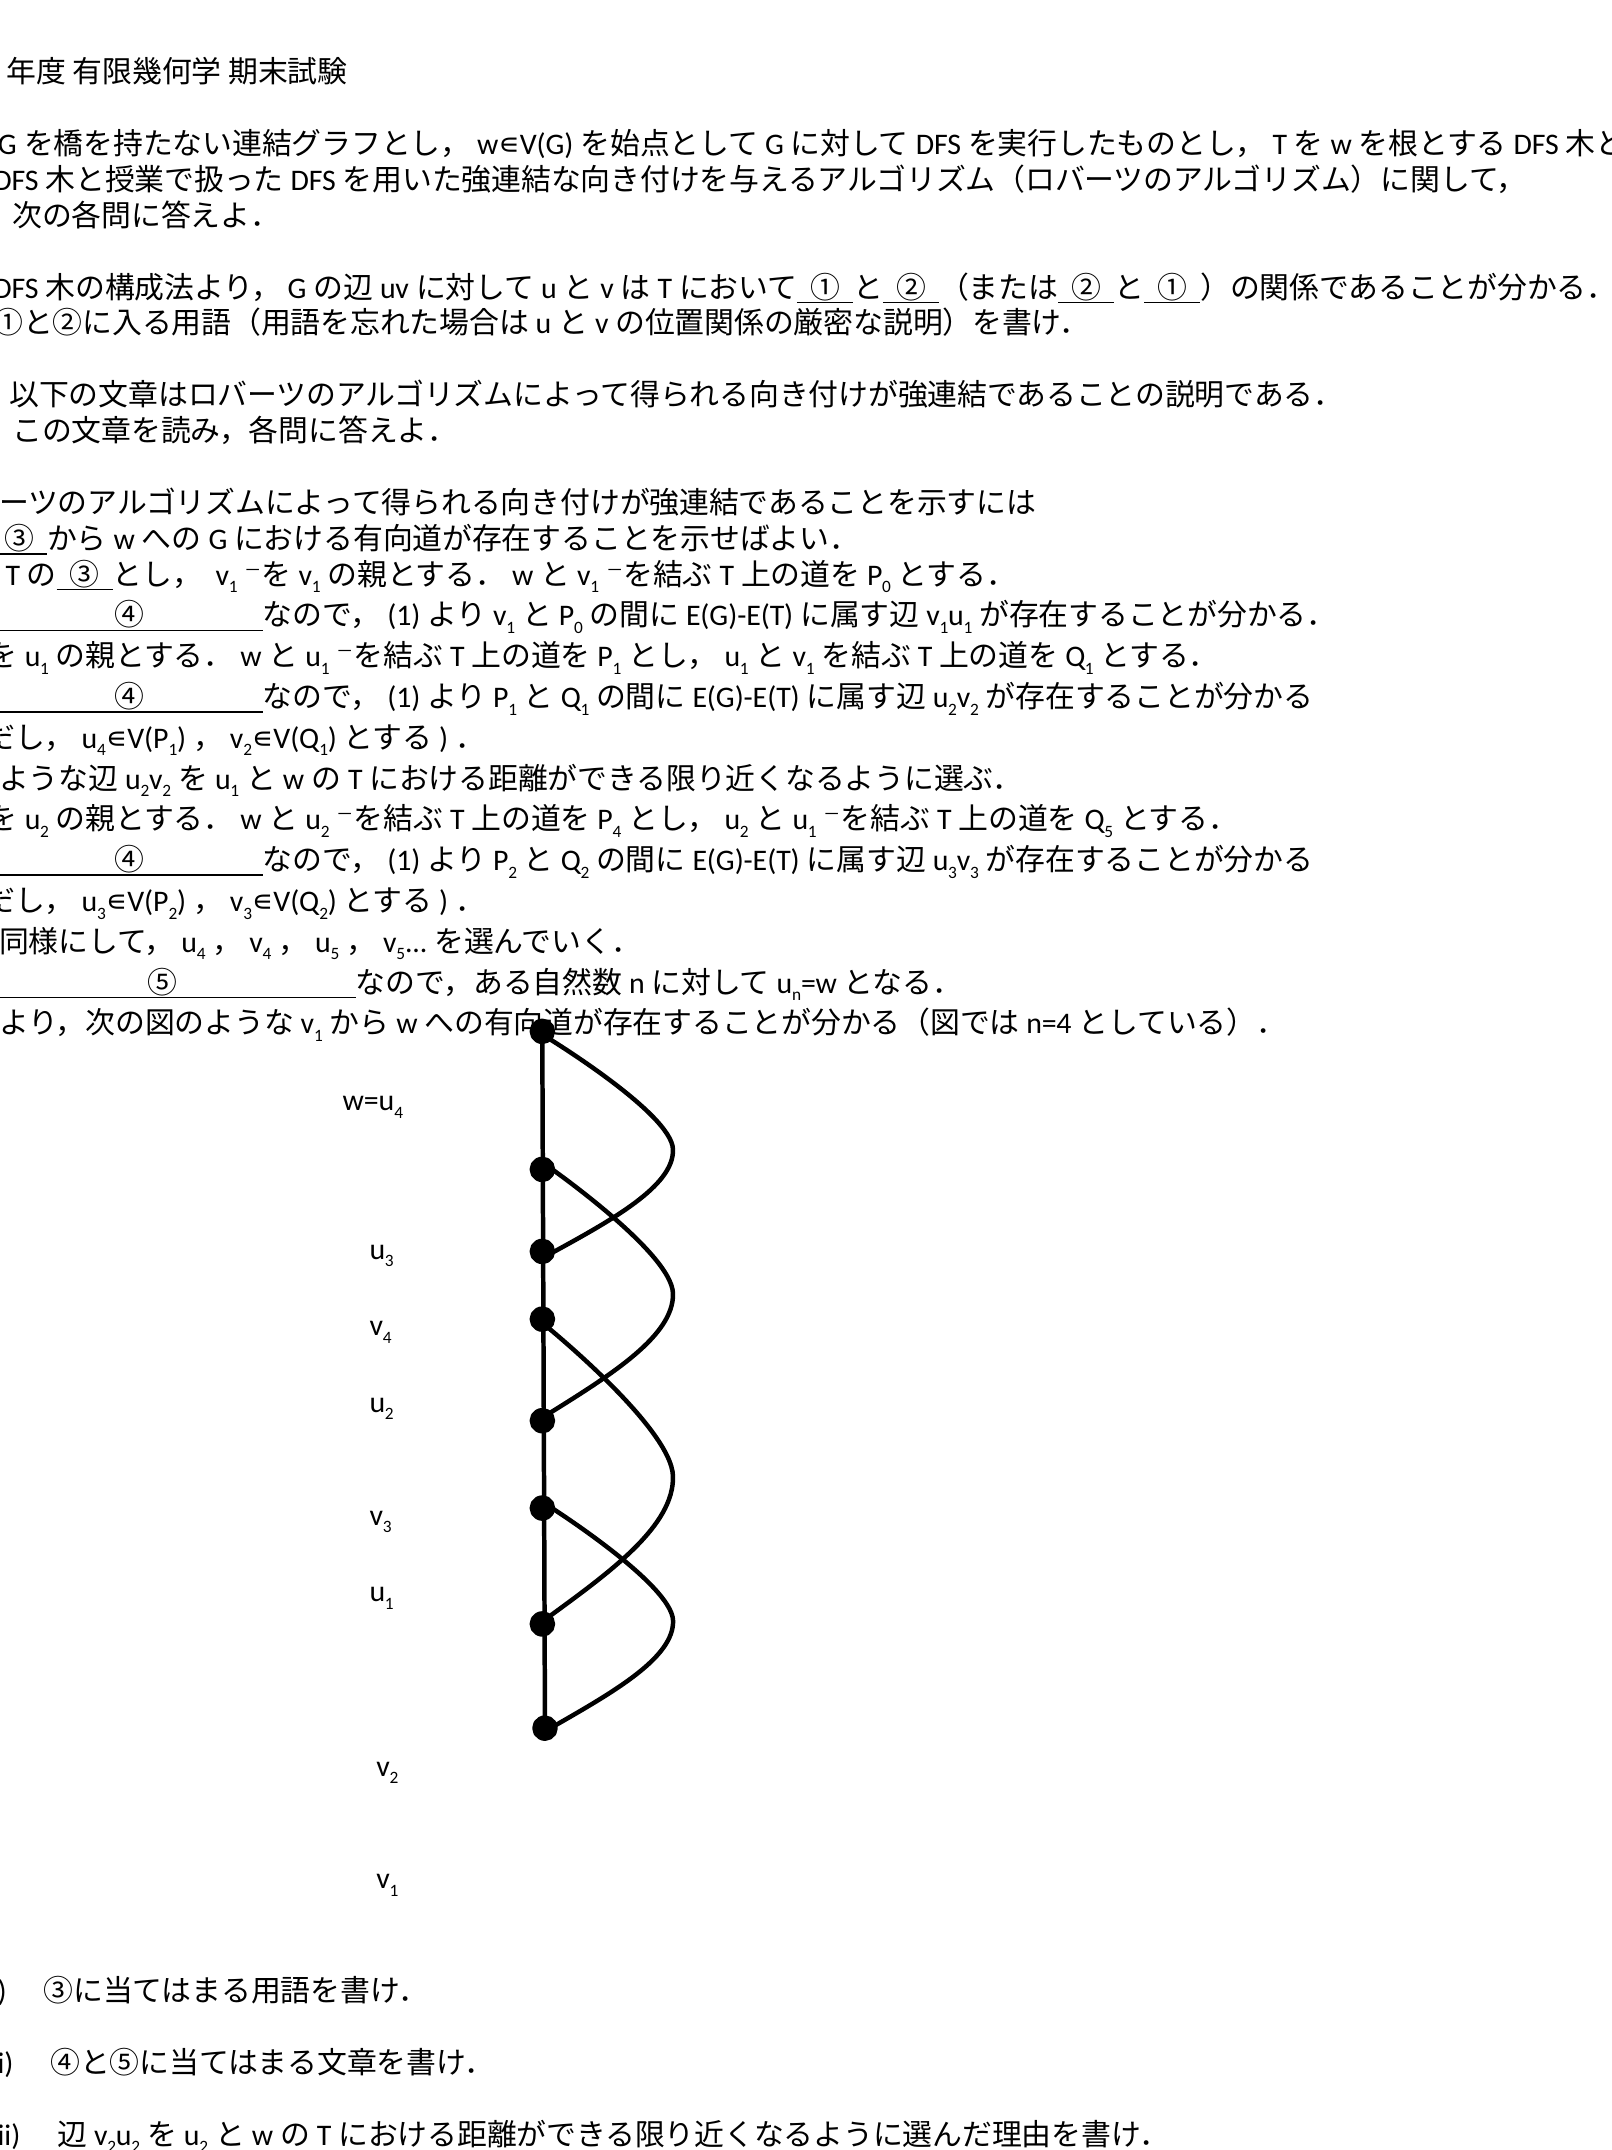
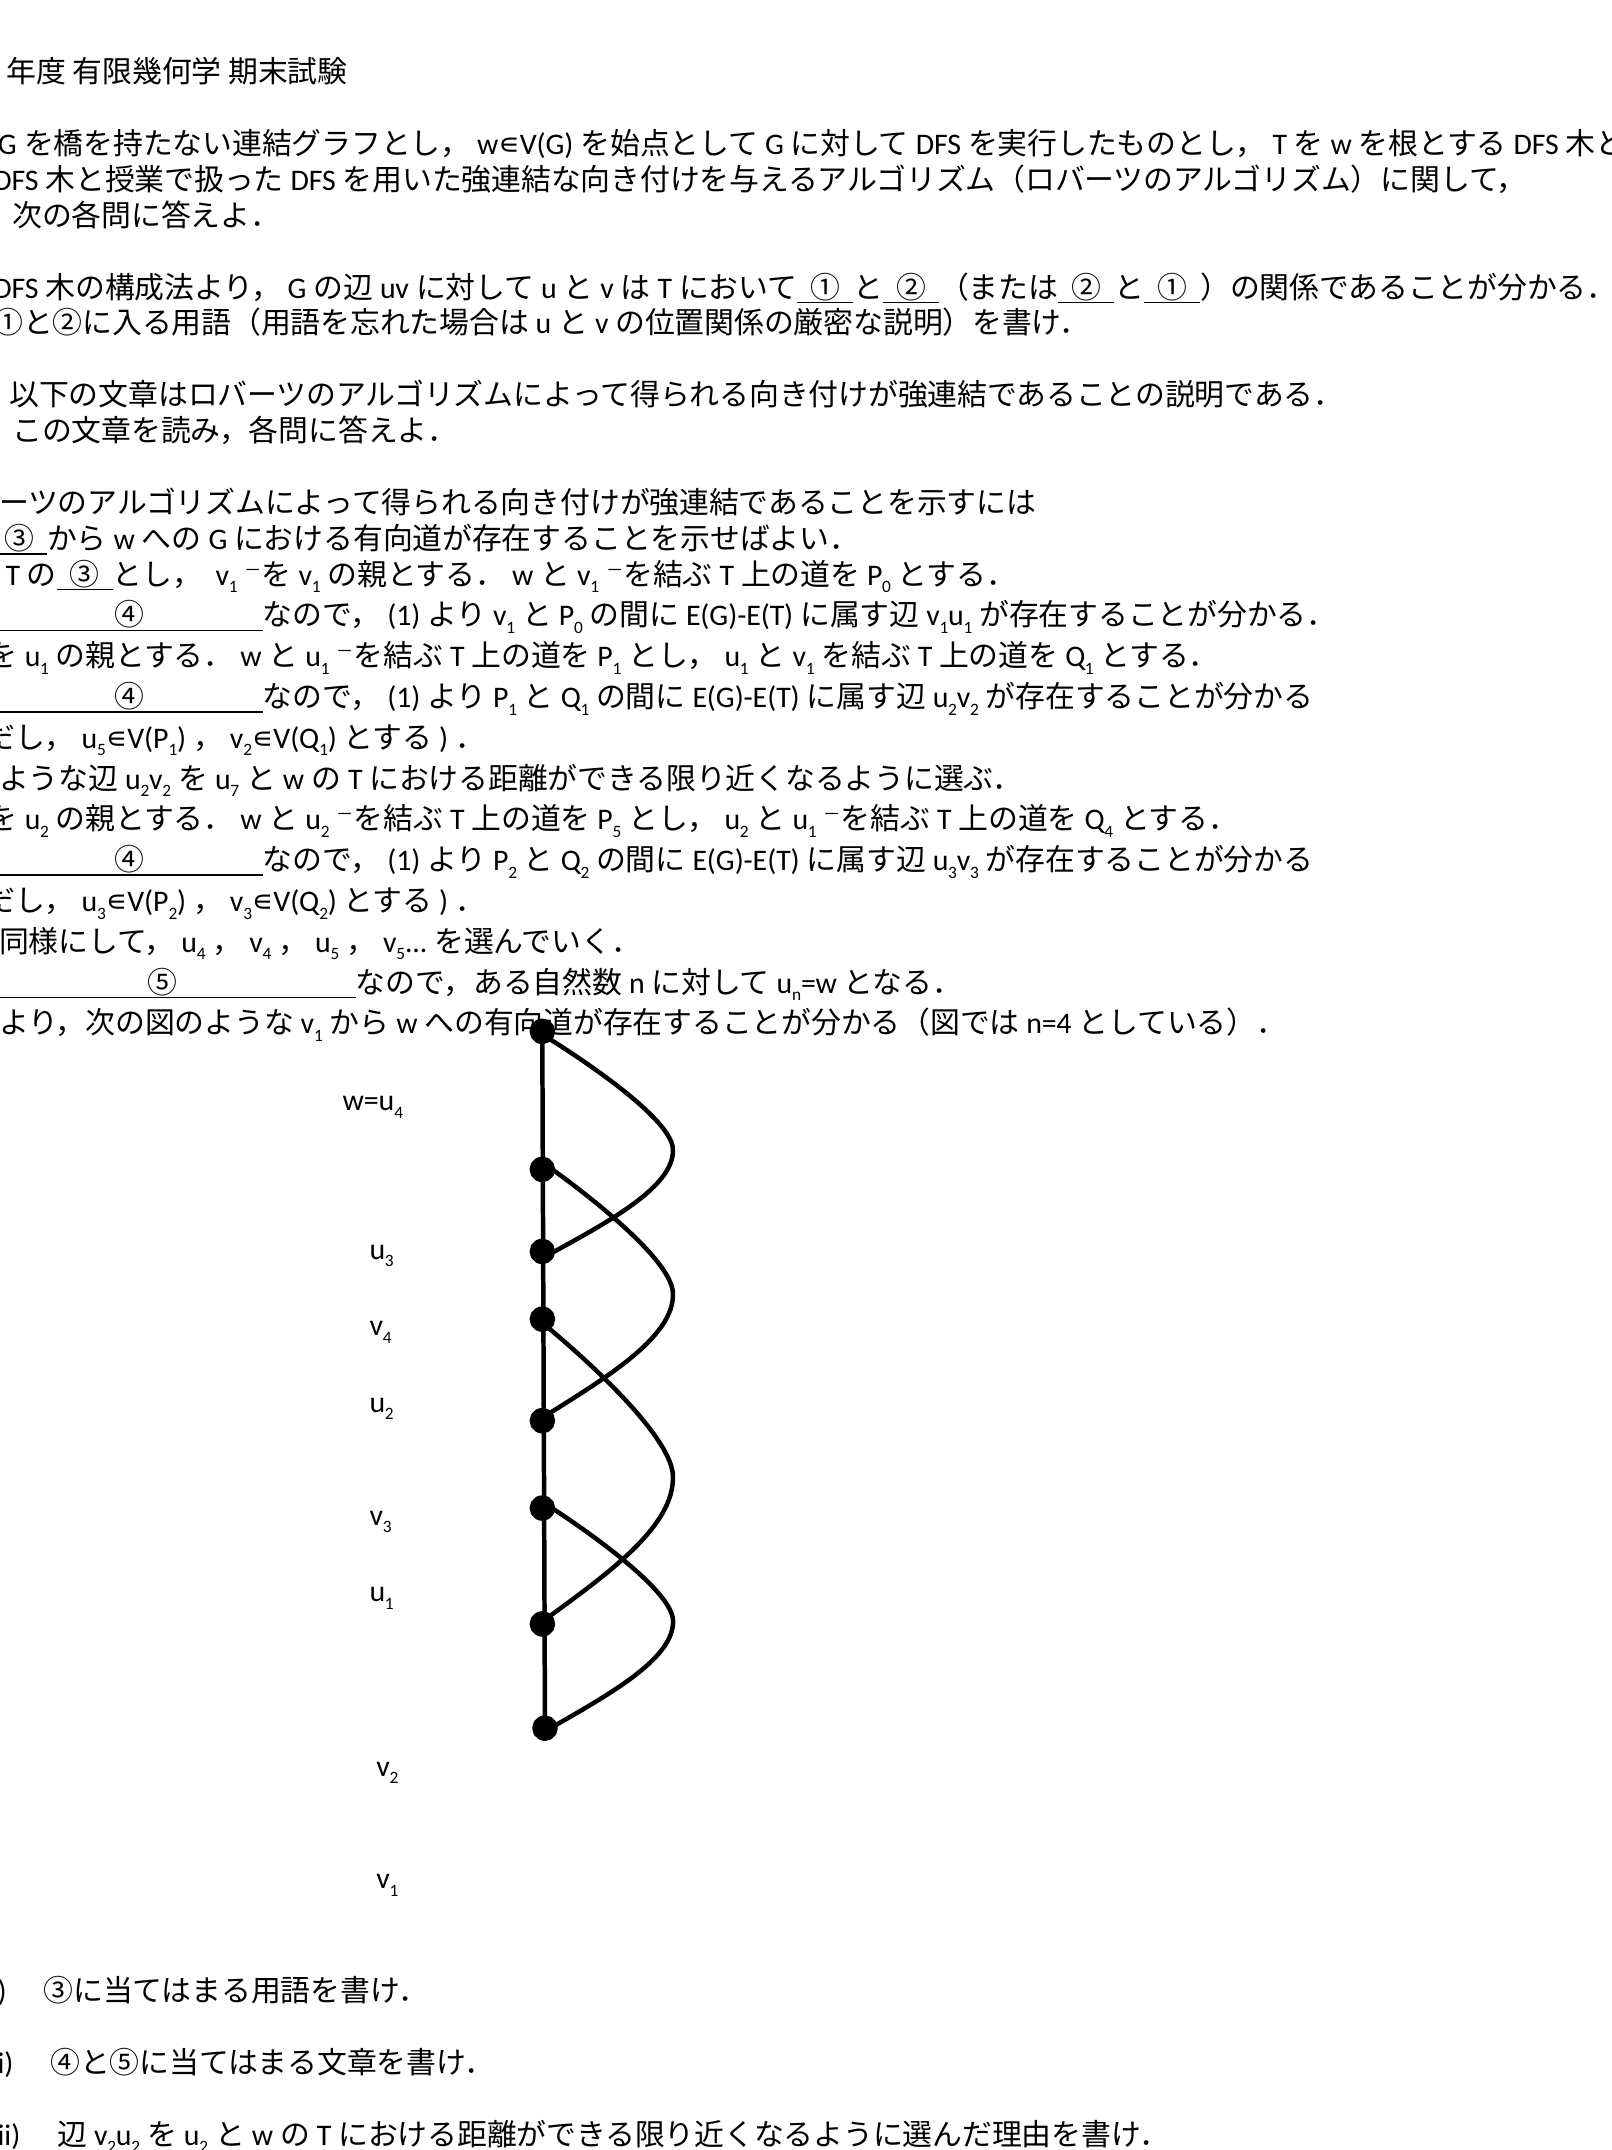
4 at (101, 750): 4 -> 5
1 at (235, 791): 1 -> 7
4 at (617, 831): 4 -> 5
5 at (1109, 831): 5 -> 4
